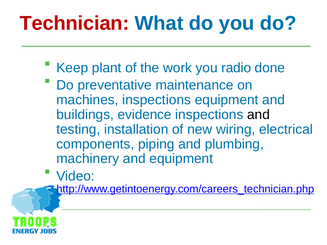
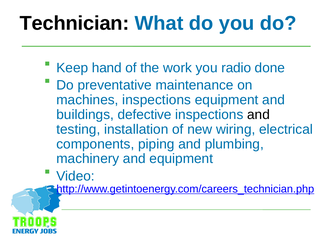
Technician colour: red -> black
plant: plant -> hand
evidence: evidence -> defective
